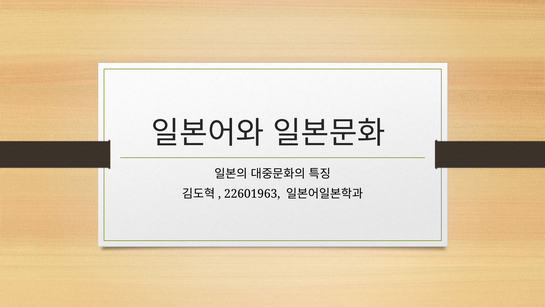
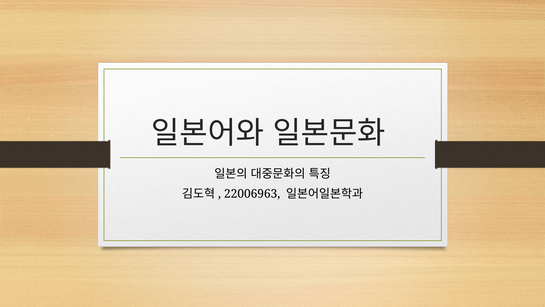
22601963: 22601963 -> 22006963
